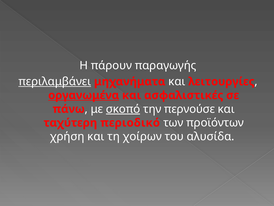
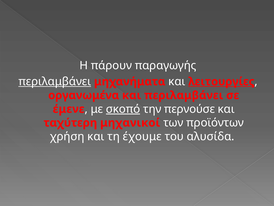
λειτουργίες underline: none -> present
οργανωμένα underline: present -> none
και ασφαλιστικές: ασφαλιστικές -> περιλαμβάνει
πάνω: πάνω -> έμενε
περιοδικό: περιοδικό -> μηχανικοί
χοίρων: χοίρων -> έχουμε
